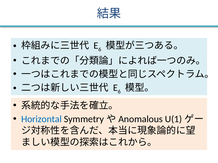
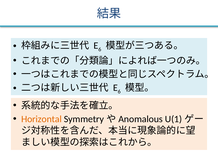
Horizontal colour: blue -> orange
